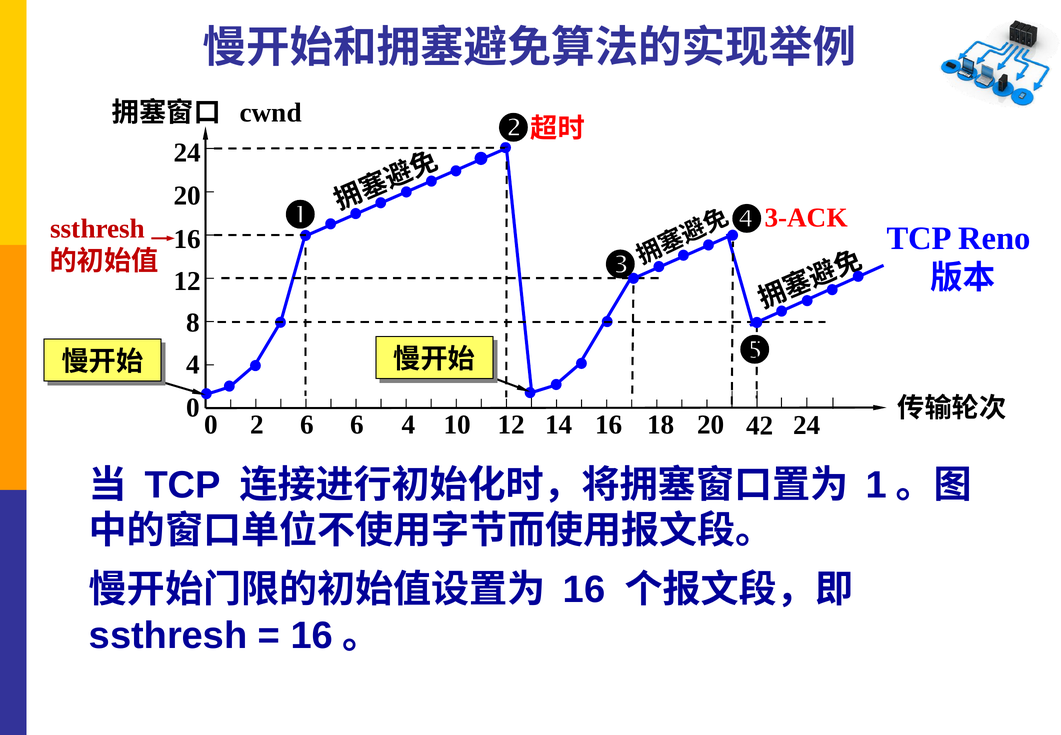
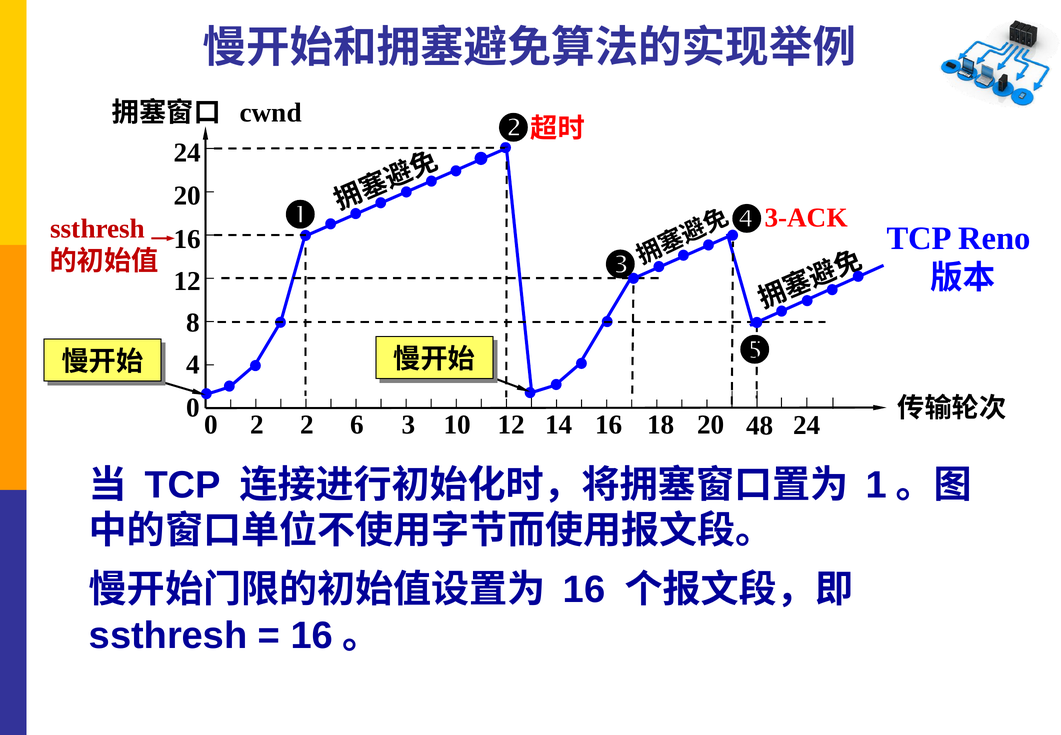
2 6: 6 -> 2
6 4: 4 -> 3
42: 42 -> 48
